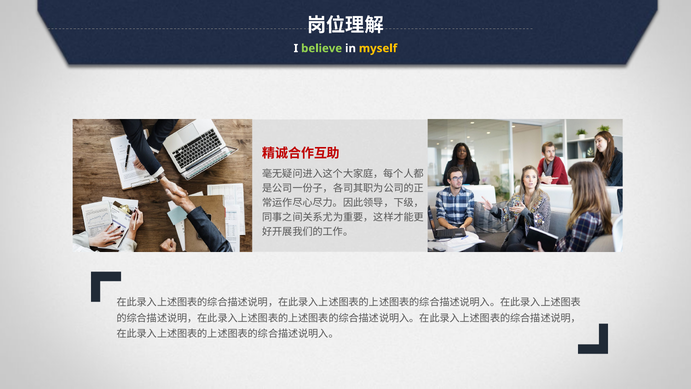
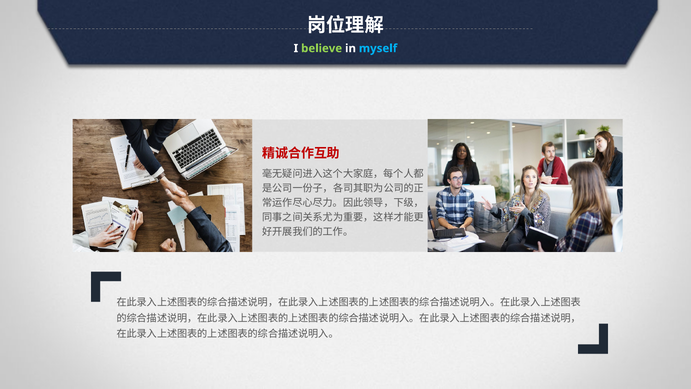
myself colour: yellow -> light blue
